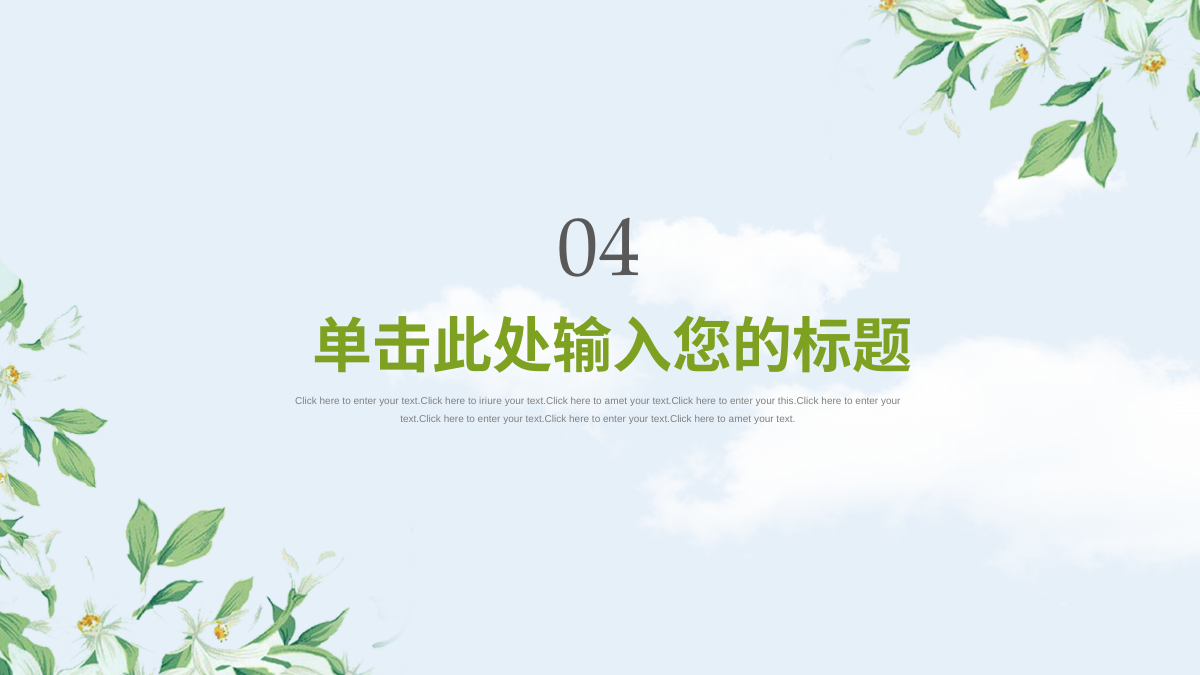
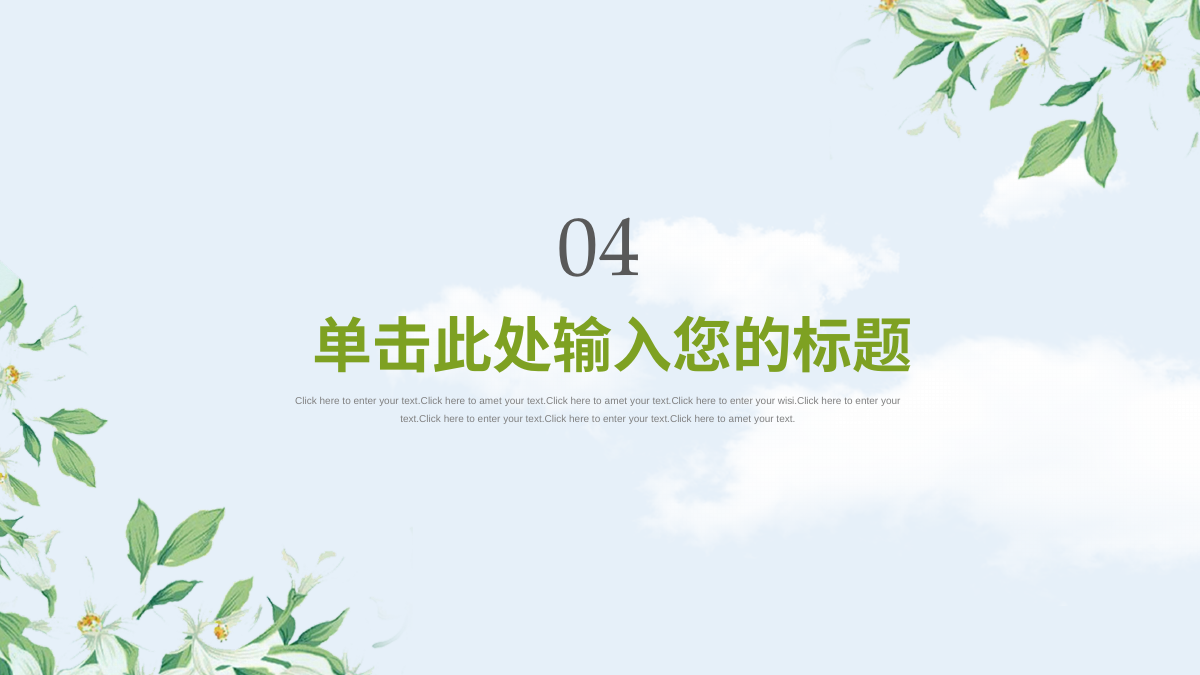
iriure at (491, 401): iriure -> amet
this.Click: this.Click -> wisi.Click
